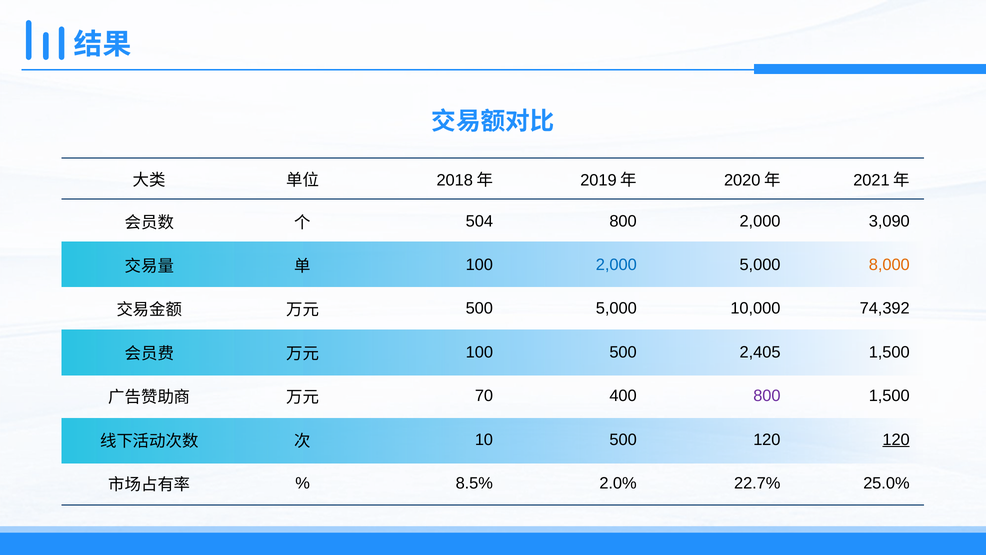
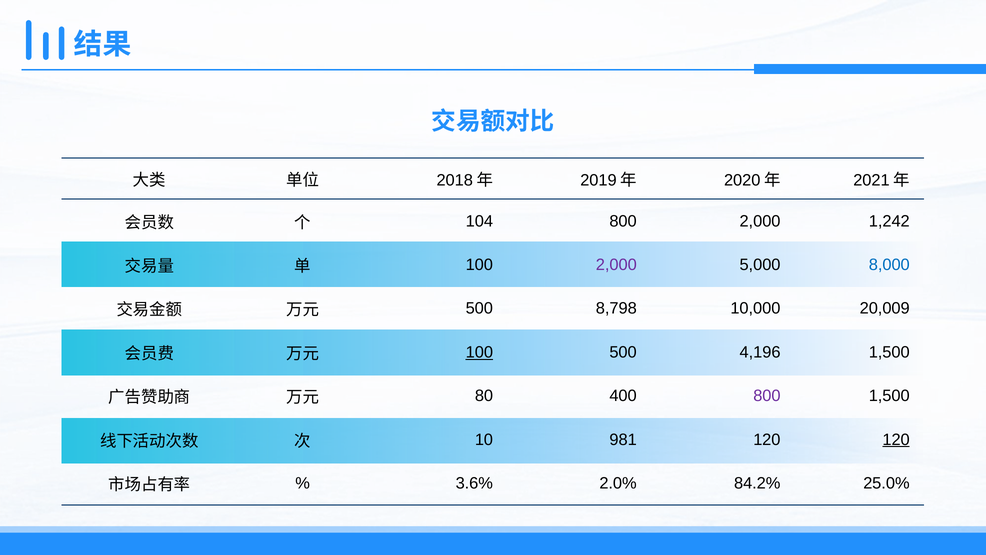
504: 504 -> 104
3,090: 3,090 -> 1,242
2,000 at (616, 265) colour: blue -> purple
8,000 colour: orange -> blue
500 5,000: 5,000 -> 8,798
74,392: 74,392 -> 20,009
100 at (479, 352) underline: none -> present
2,405: 2,405 -> 4,196
70: 70 -> 80
10 500: 500 -> 981
8.5%: 8.5% -> 3.6%
22.7%: 22.7% -> 84.2%
